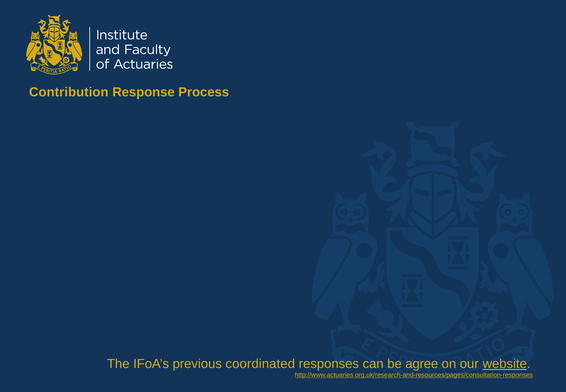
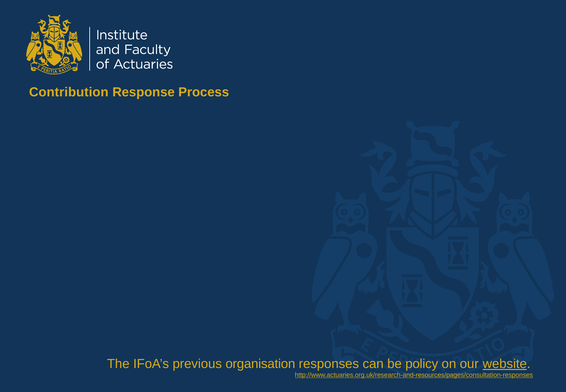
coordinated: coordinated -> organisation
agree: agree -> policy
